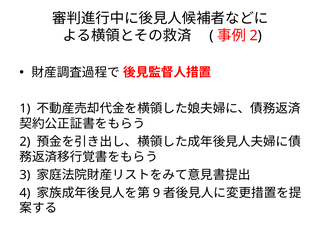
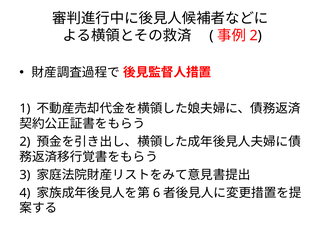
9: 9 -> 6
